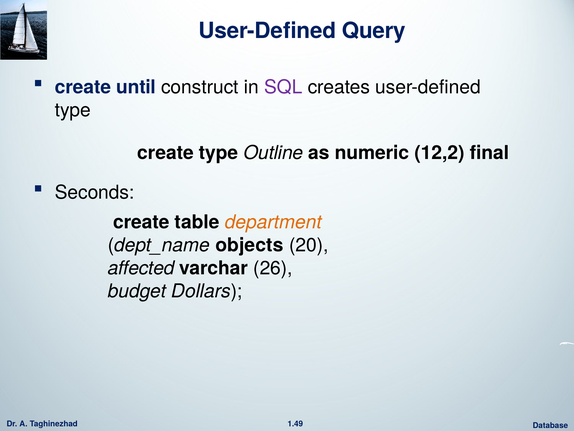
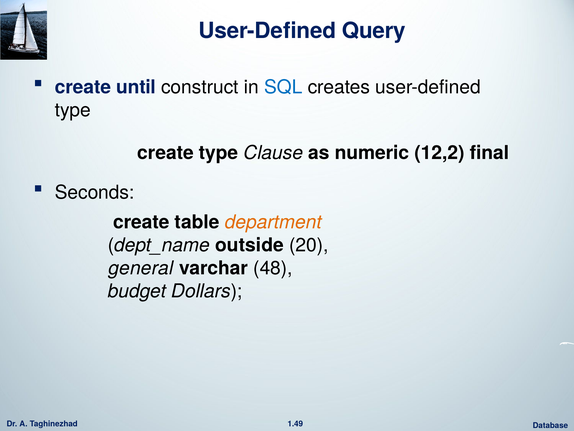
SQL colour: purple -> blue
Outline: Outline -> Clause
objects: objects -> outside
affected: affected -> general
26: 26 -> 48
